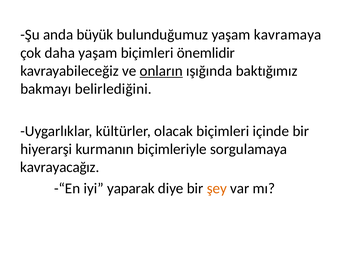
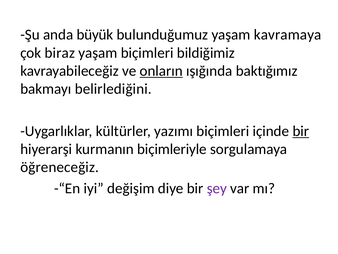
daha: daha -> biraz
önemlidir: önemlidir -> bildiğimiz
olacak: olacak -> yazımı
bir at (301, 131) underline: none -> present
kavrayacağız: kavrayacağız -> öğreneceğiz
yaparak: yaparak -> değişim
şey colour: orange -> purple
